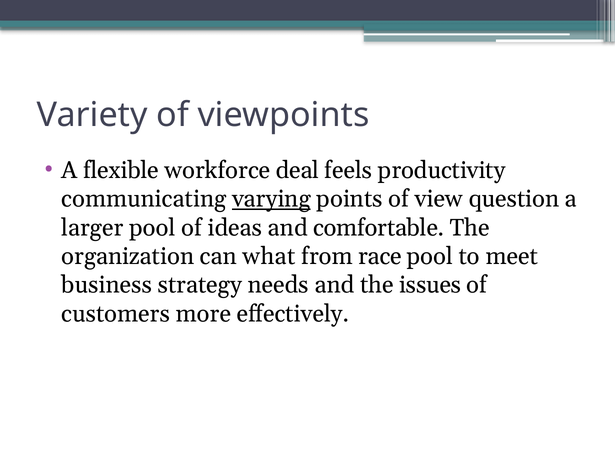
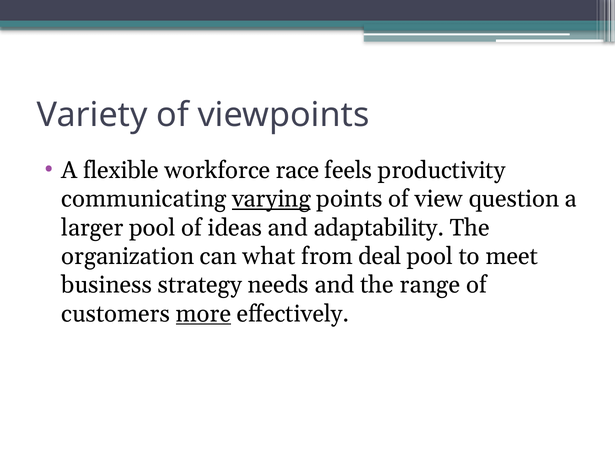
deal: deal -> race
comfortable: comfortable -> adaptability
race: race -> deal
issues: issues -> range
more underline: none -> present
